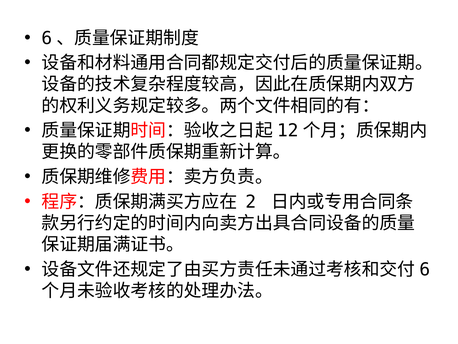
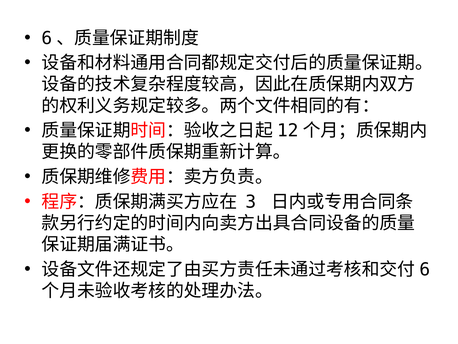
2: 2 -> 3
